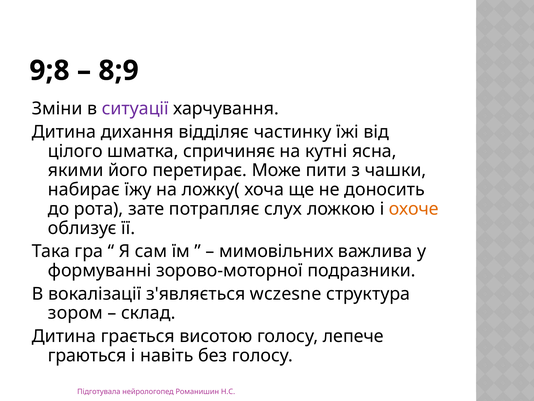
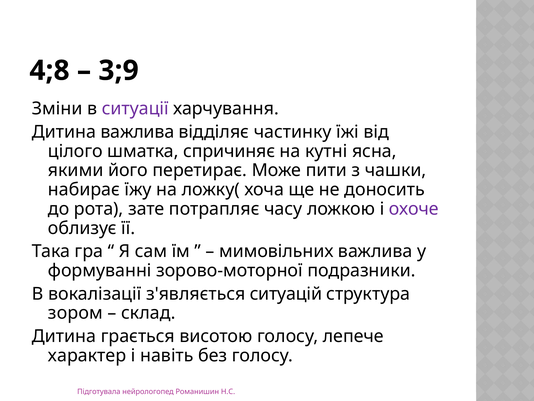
9;8: 9;8 -> 4;8
8;9: 8;9 -> 3;9
Дитина дихання: дихання -> важлива
слух: слух -> часу
охоче colour: orange -> purple
wczesne: wczesne -> ситуацій
граються: граються -> характер
